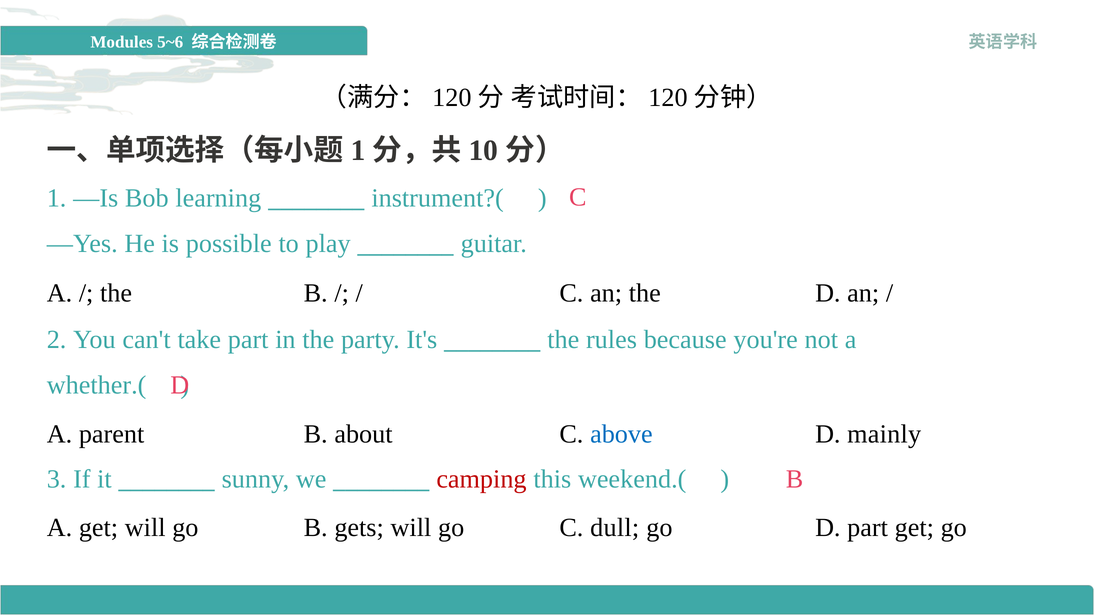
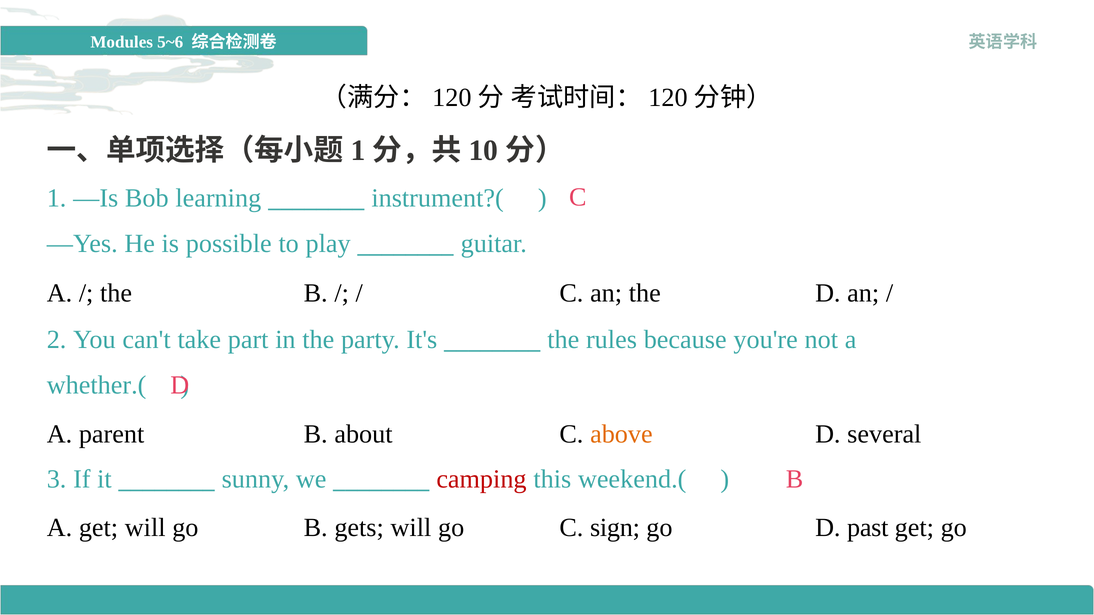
above colour: blue -> orange
mainly: mainly -> several
dull: dull -> sign
D part: part -> past
